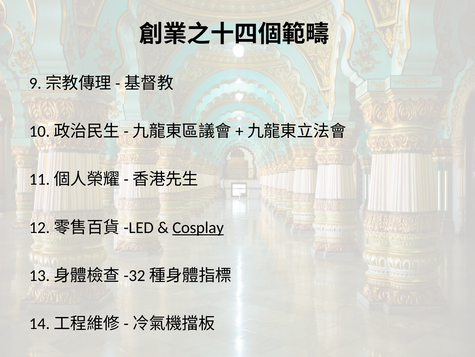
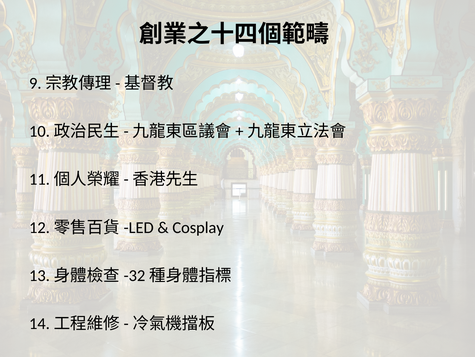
Cosplay underline: present -> none
